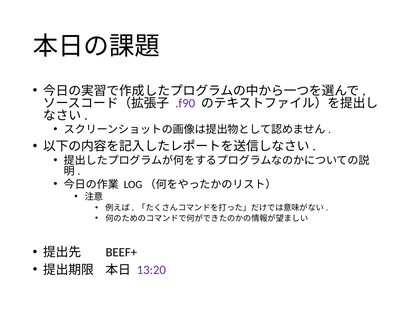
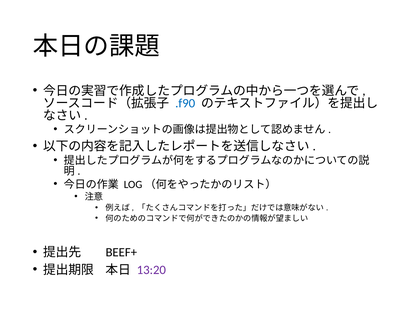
.f90 colour: purple -> blue
